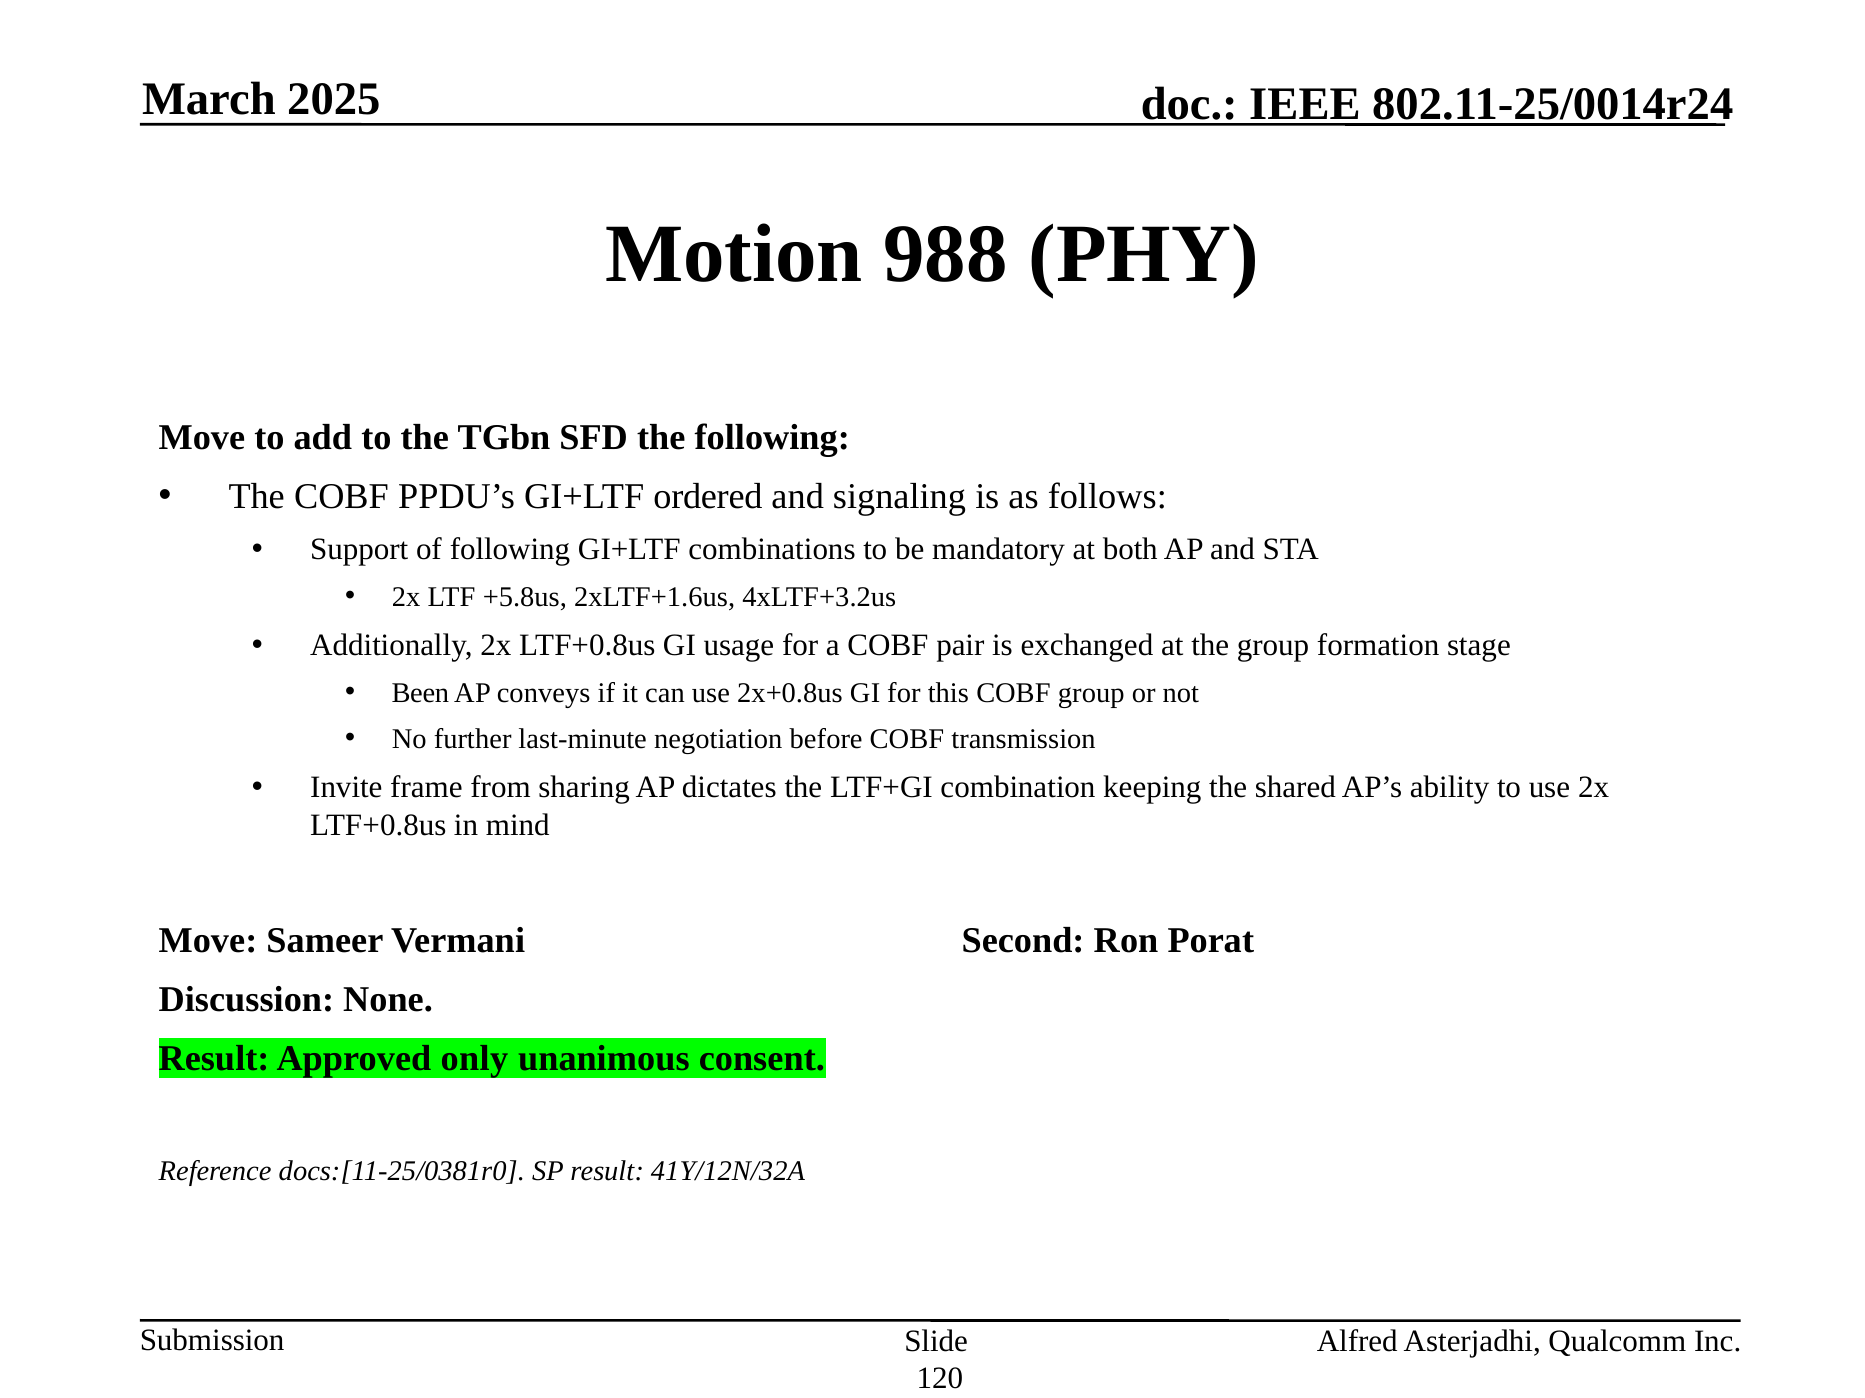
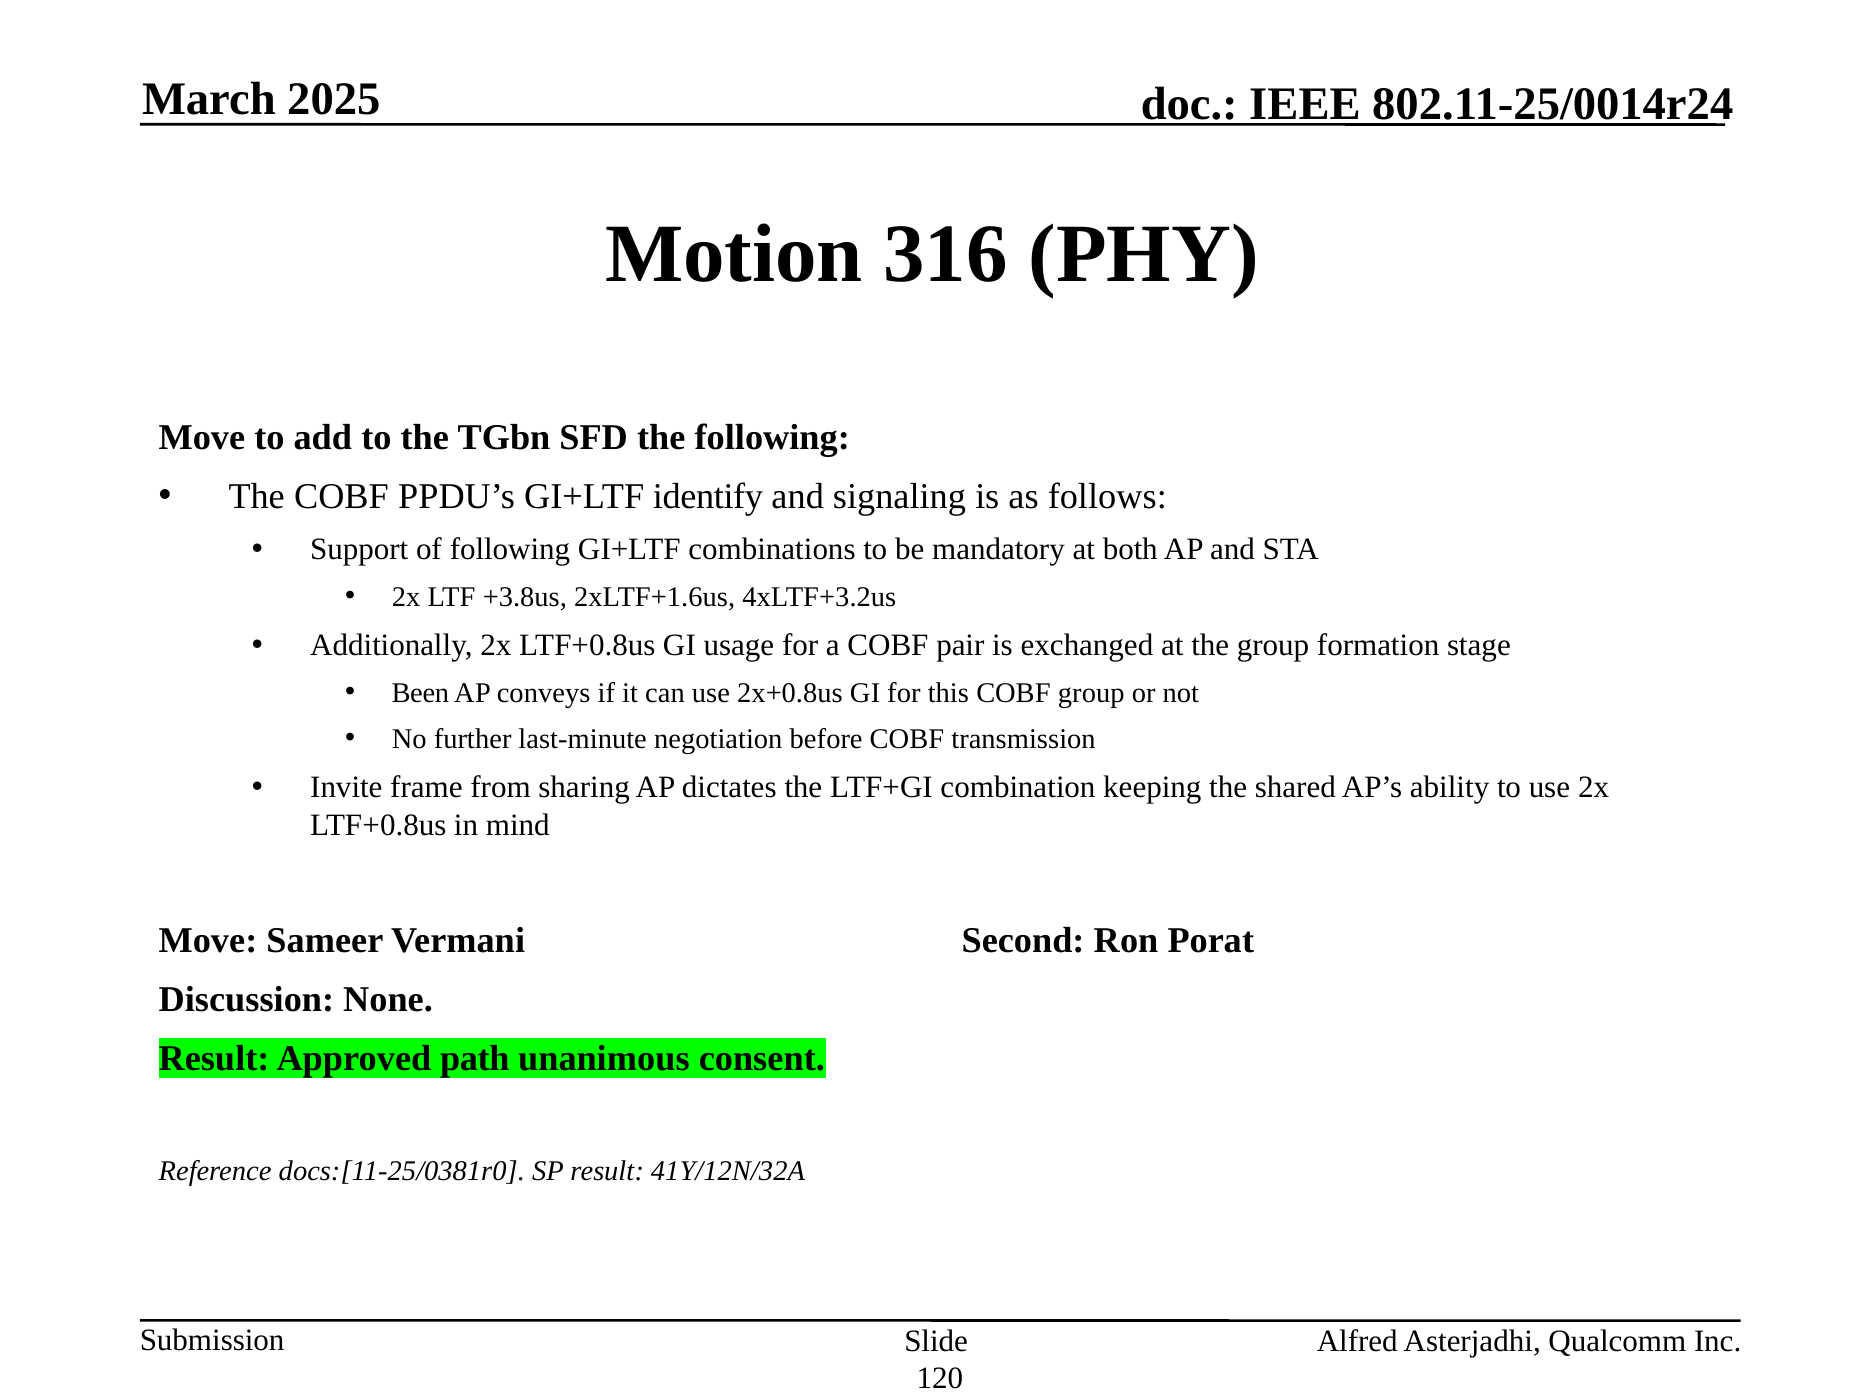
988: 988 -> 316
ordered: ordered -> identify
+5.8us: +5.8us -> +3.8us
only: only -> path
